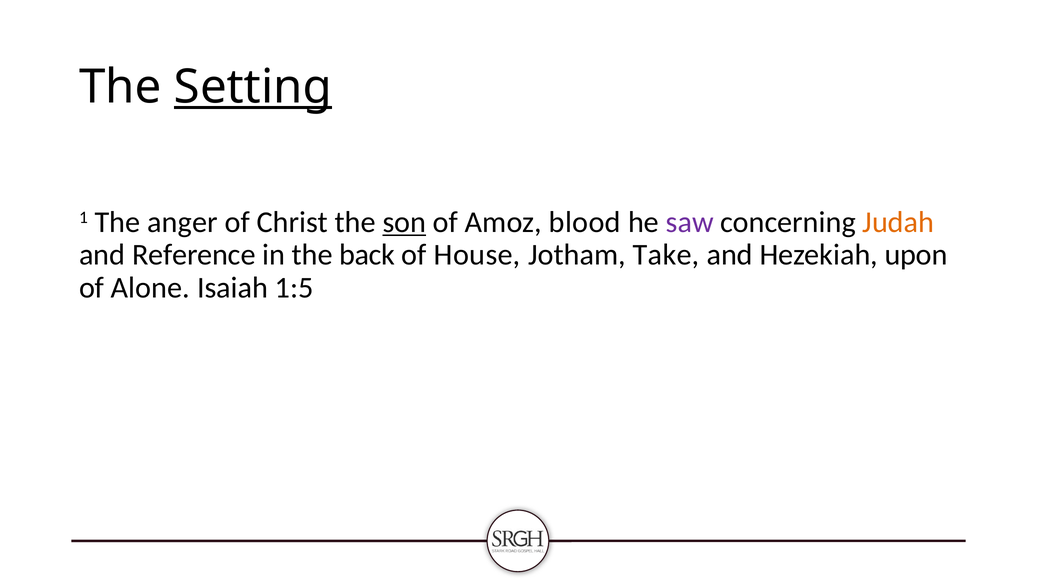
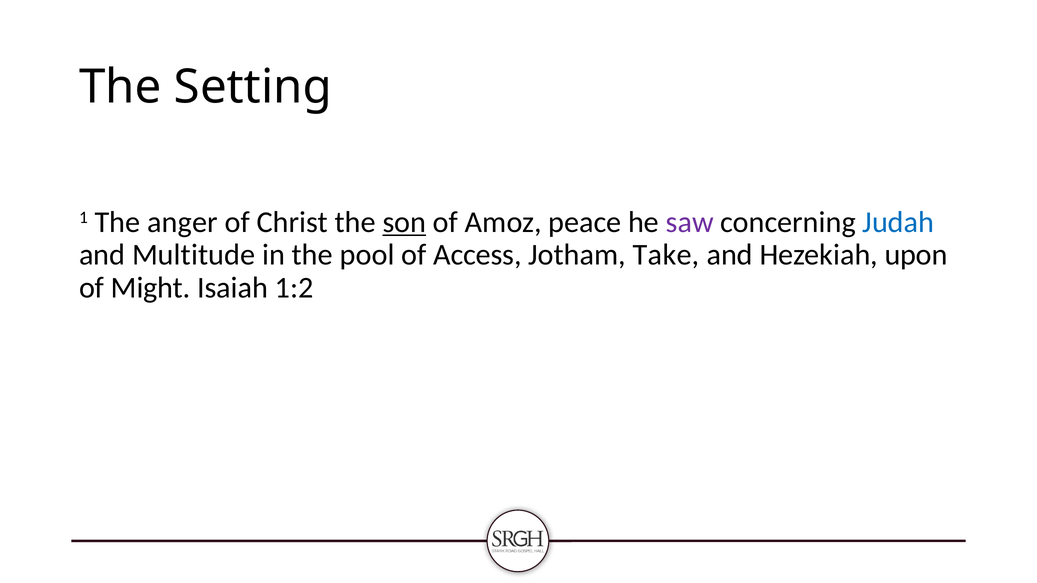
Setting underline: present -> none
blood: blood -> peace
Judah colour: orange -> blue
Reference: Reference -> Multitude
back: back -> pool
House: House -> Access
Alone: Alone -> Might
1:5: 1:5 -> 1:2
